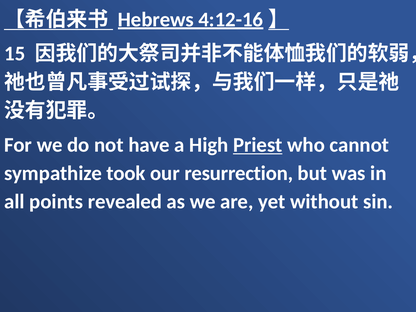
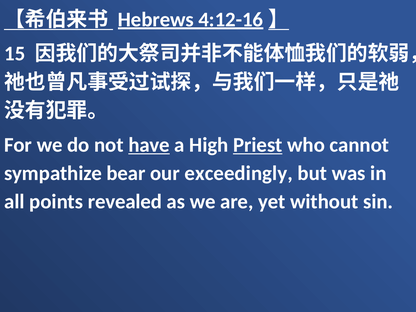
have underline: none -> present
took: took -> bear
resurrection: resurrection -> exceedingly
